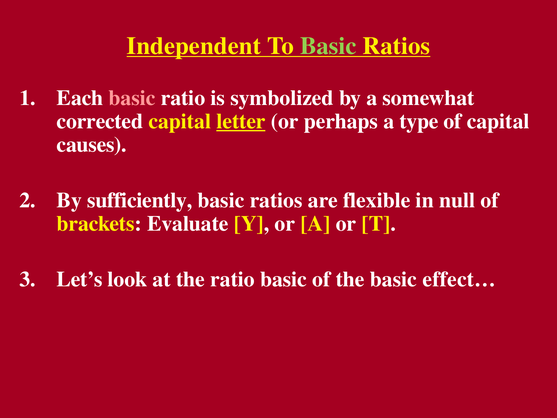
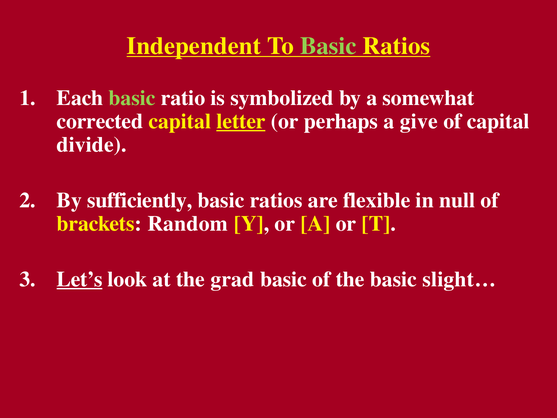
basic at (132, 98) colour: pink -> light green
type: type -> give
causes: causes -> divide
Evaluate: Evaluate -> Random
Let’s underline: none -> present
the ratio: ratio -> grad
effect…: effect… -> slight…
